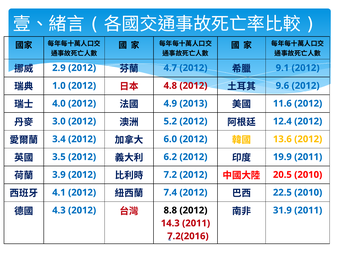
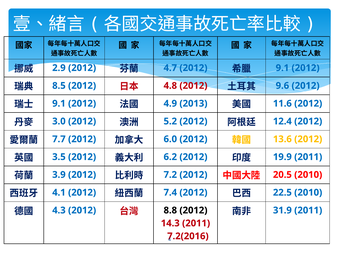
1.0: 1.0 -> 8.5
4.0 at (59, 103): 4.0 -> 9.1
3.4: 3.4 -> 7.7
